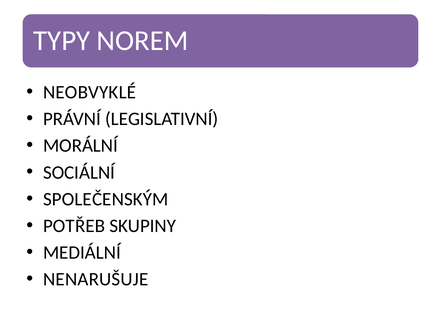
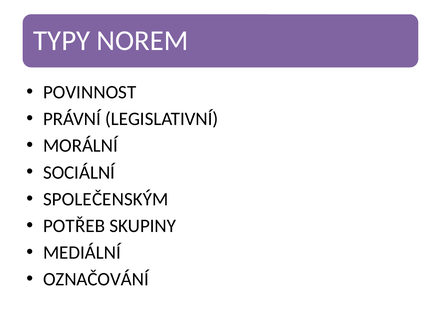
NEOBVYKLÉ: NEOBVYKLÉ -> POVINNOST
NENARUŠUJE: NENARUŠUJE -> OZNAČOVÁNÍ
